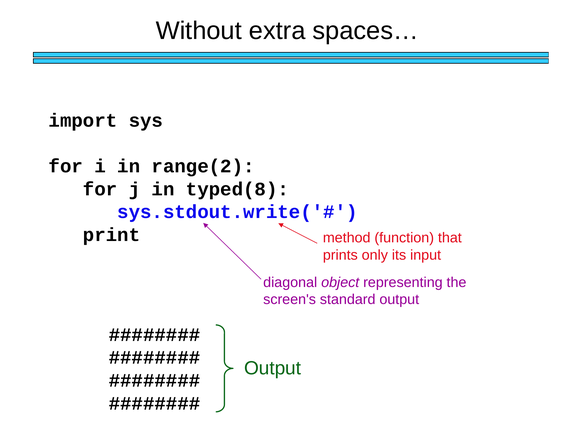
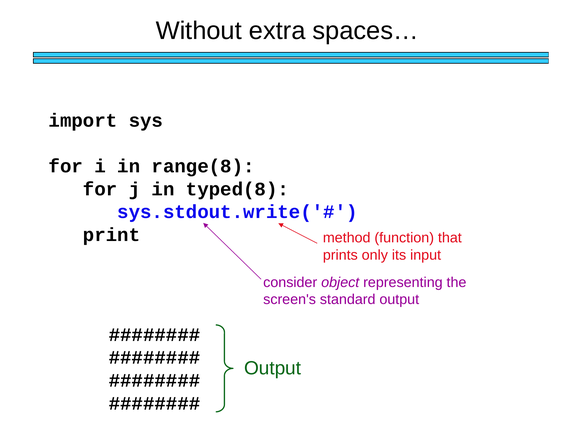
range(2: range(2 -> range(8
diagonal: diagonal -> consider
